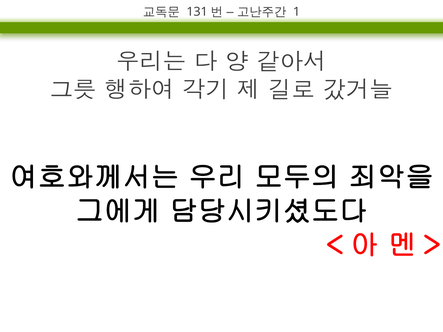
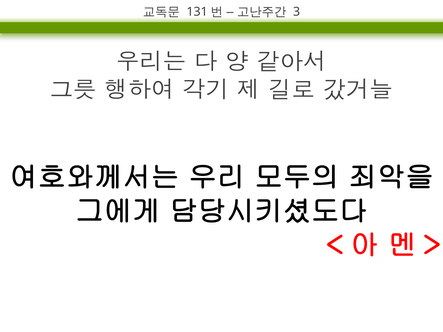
1: 1 -> 3
